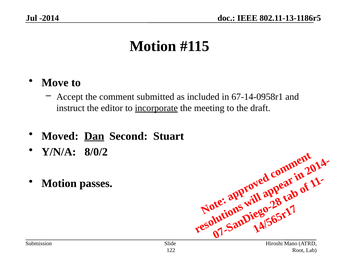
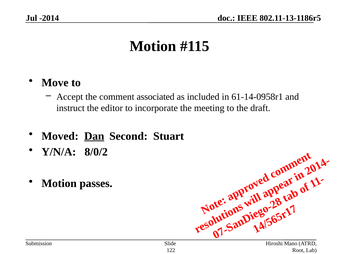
submitted: submitted -> associated
67-14-0958r1: 67-14-0958r1 -> 61-14-0958r1
incorporate underline: present -> none
